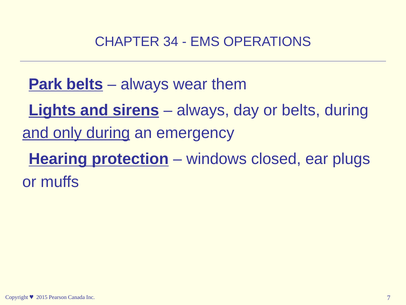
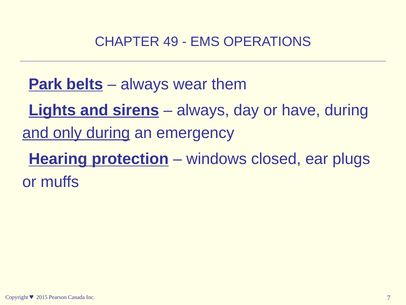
34: 34 -> 49
or belts: belts -> have
